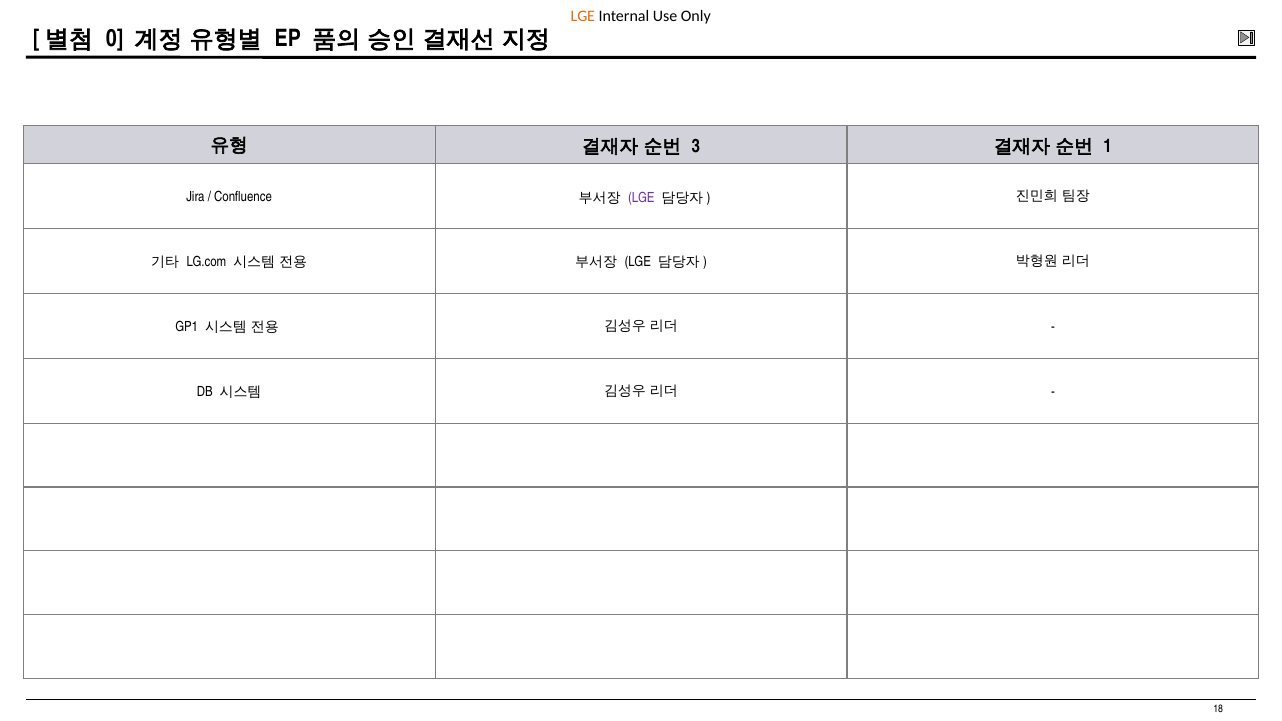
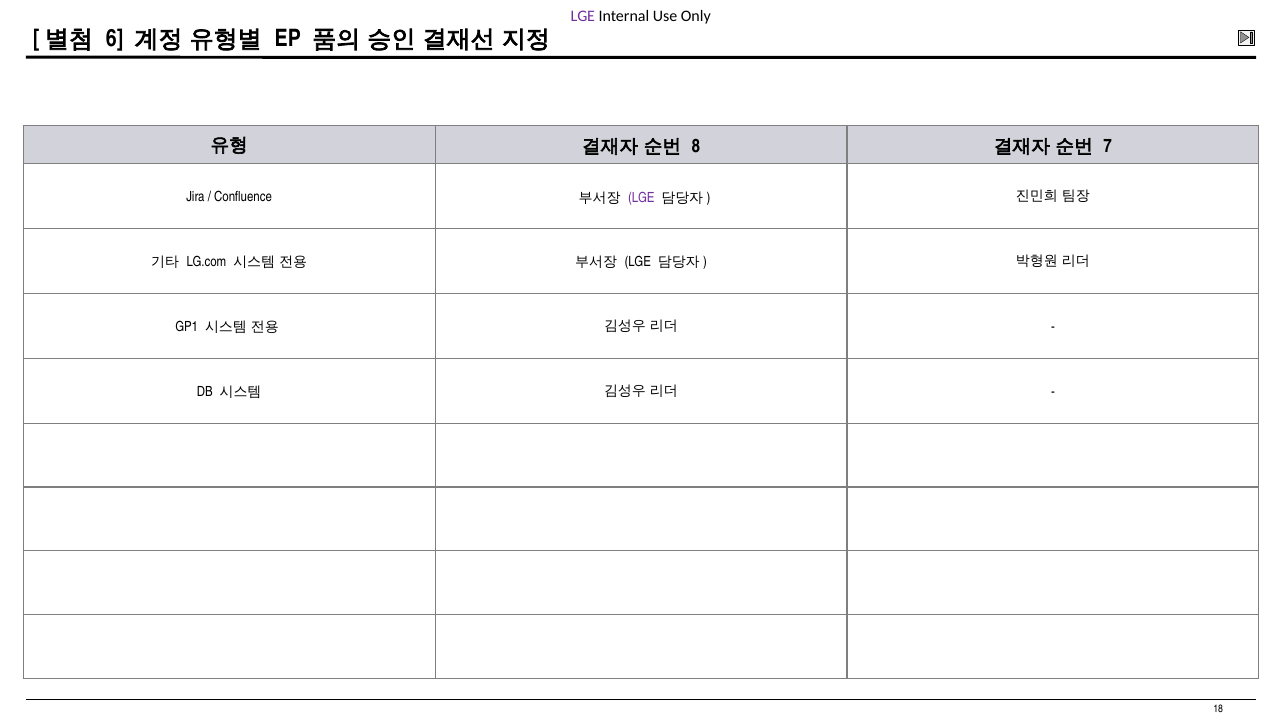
LGE at (583, 17) colour: orange -> purple
0: 0 -> 6
3: 3 -> 8
1: 1 -> 7
